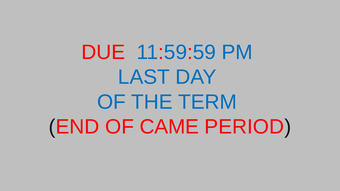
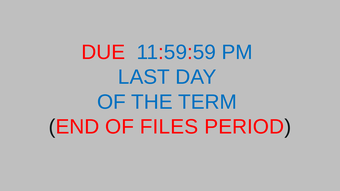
CAME: CAME -> FILES
